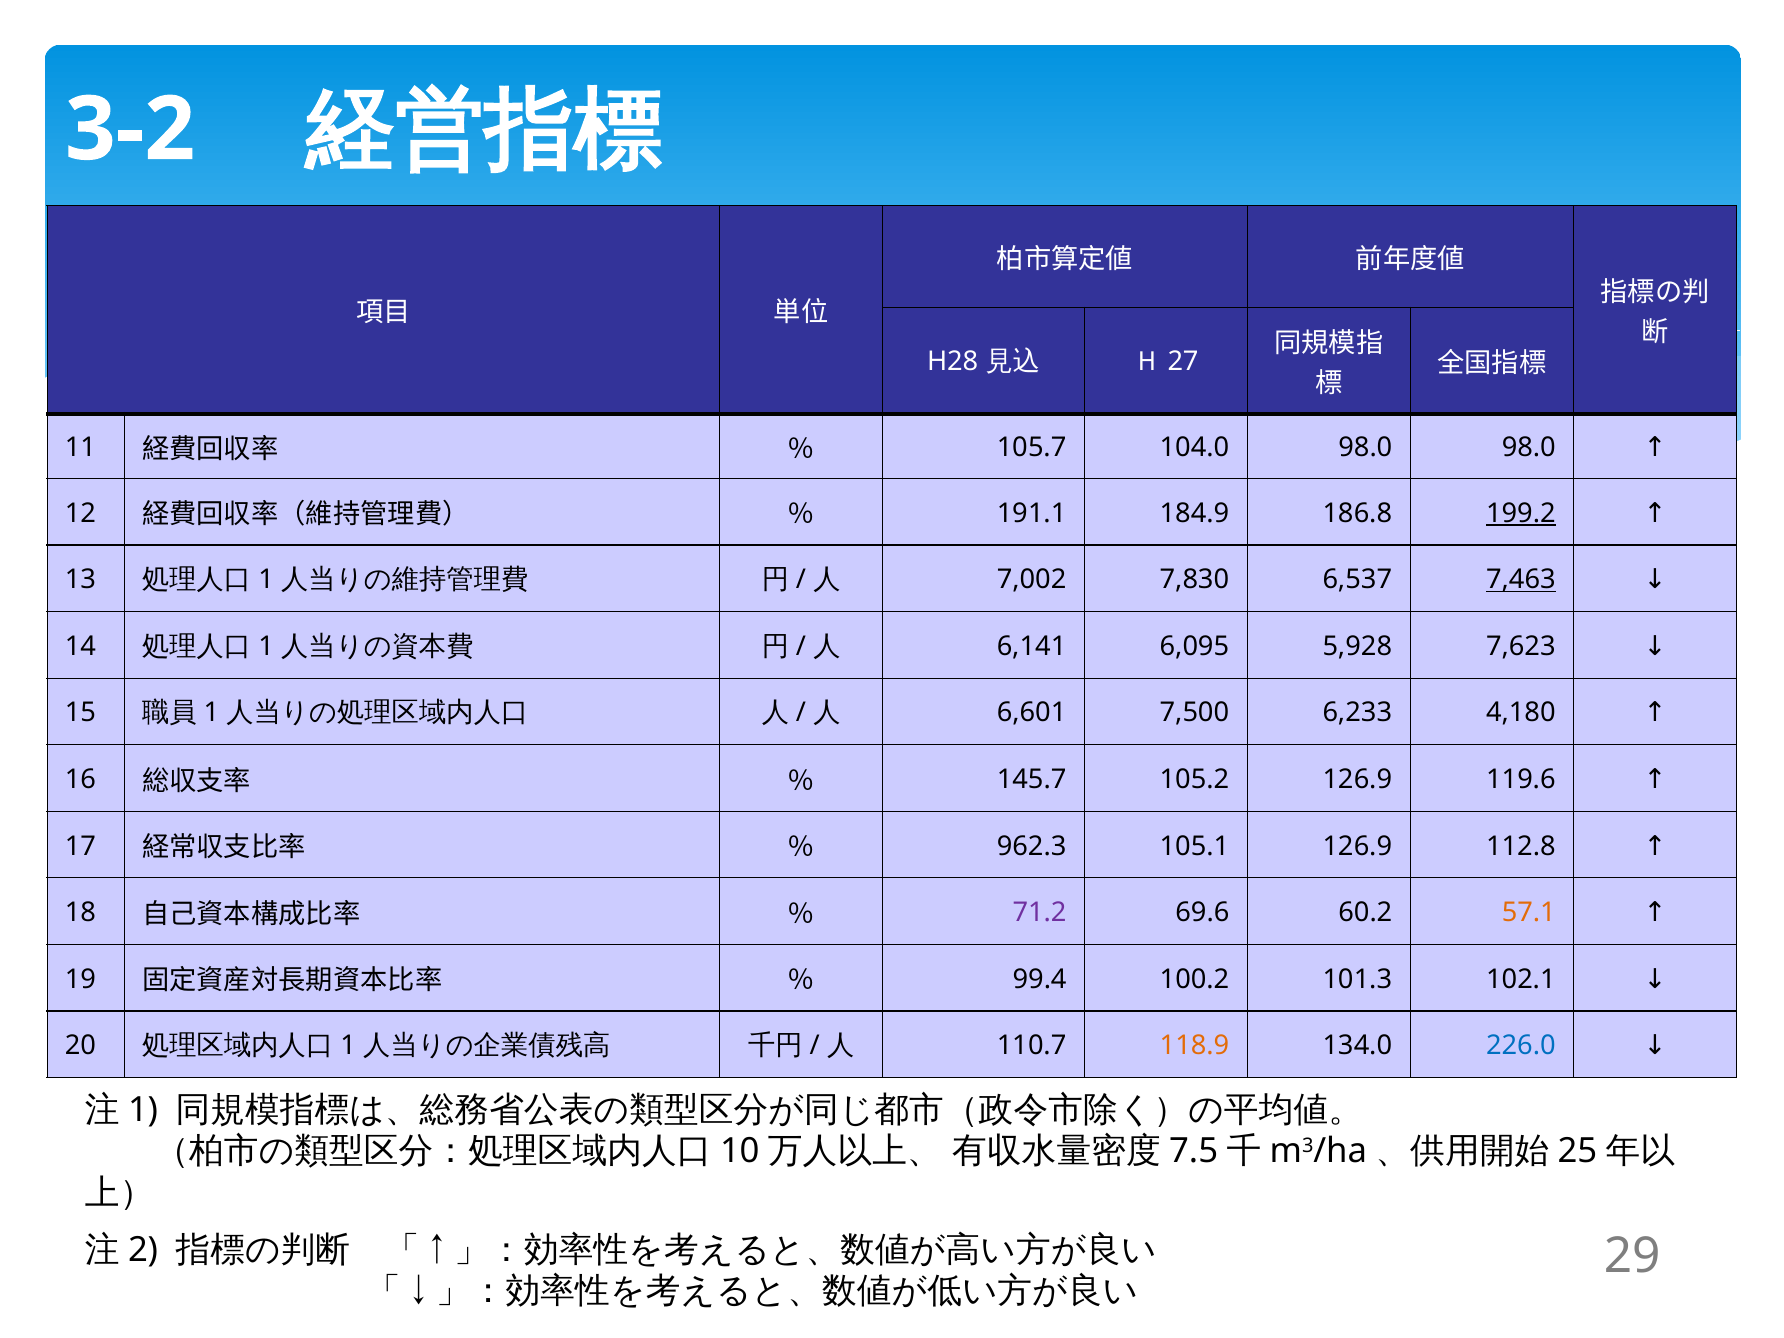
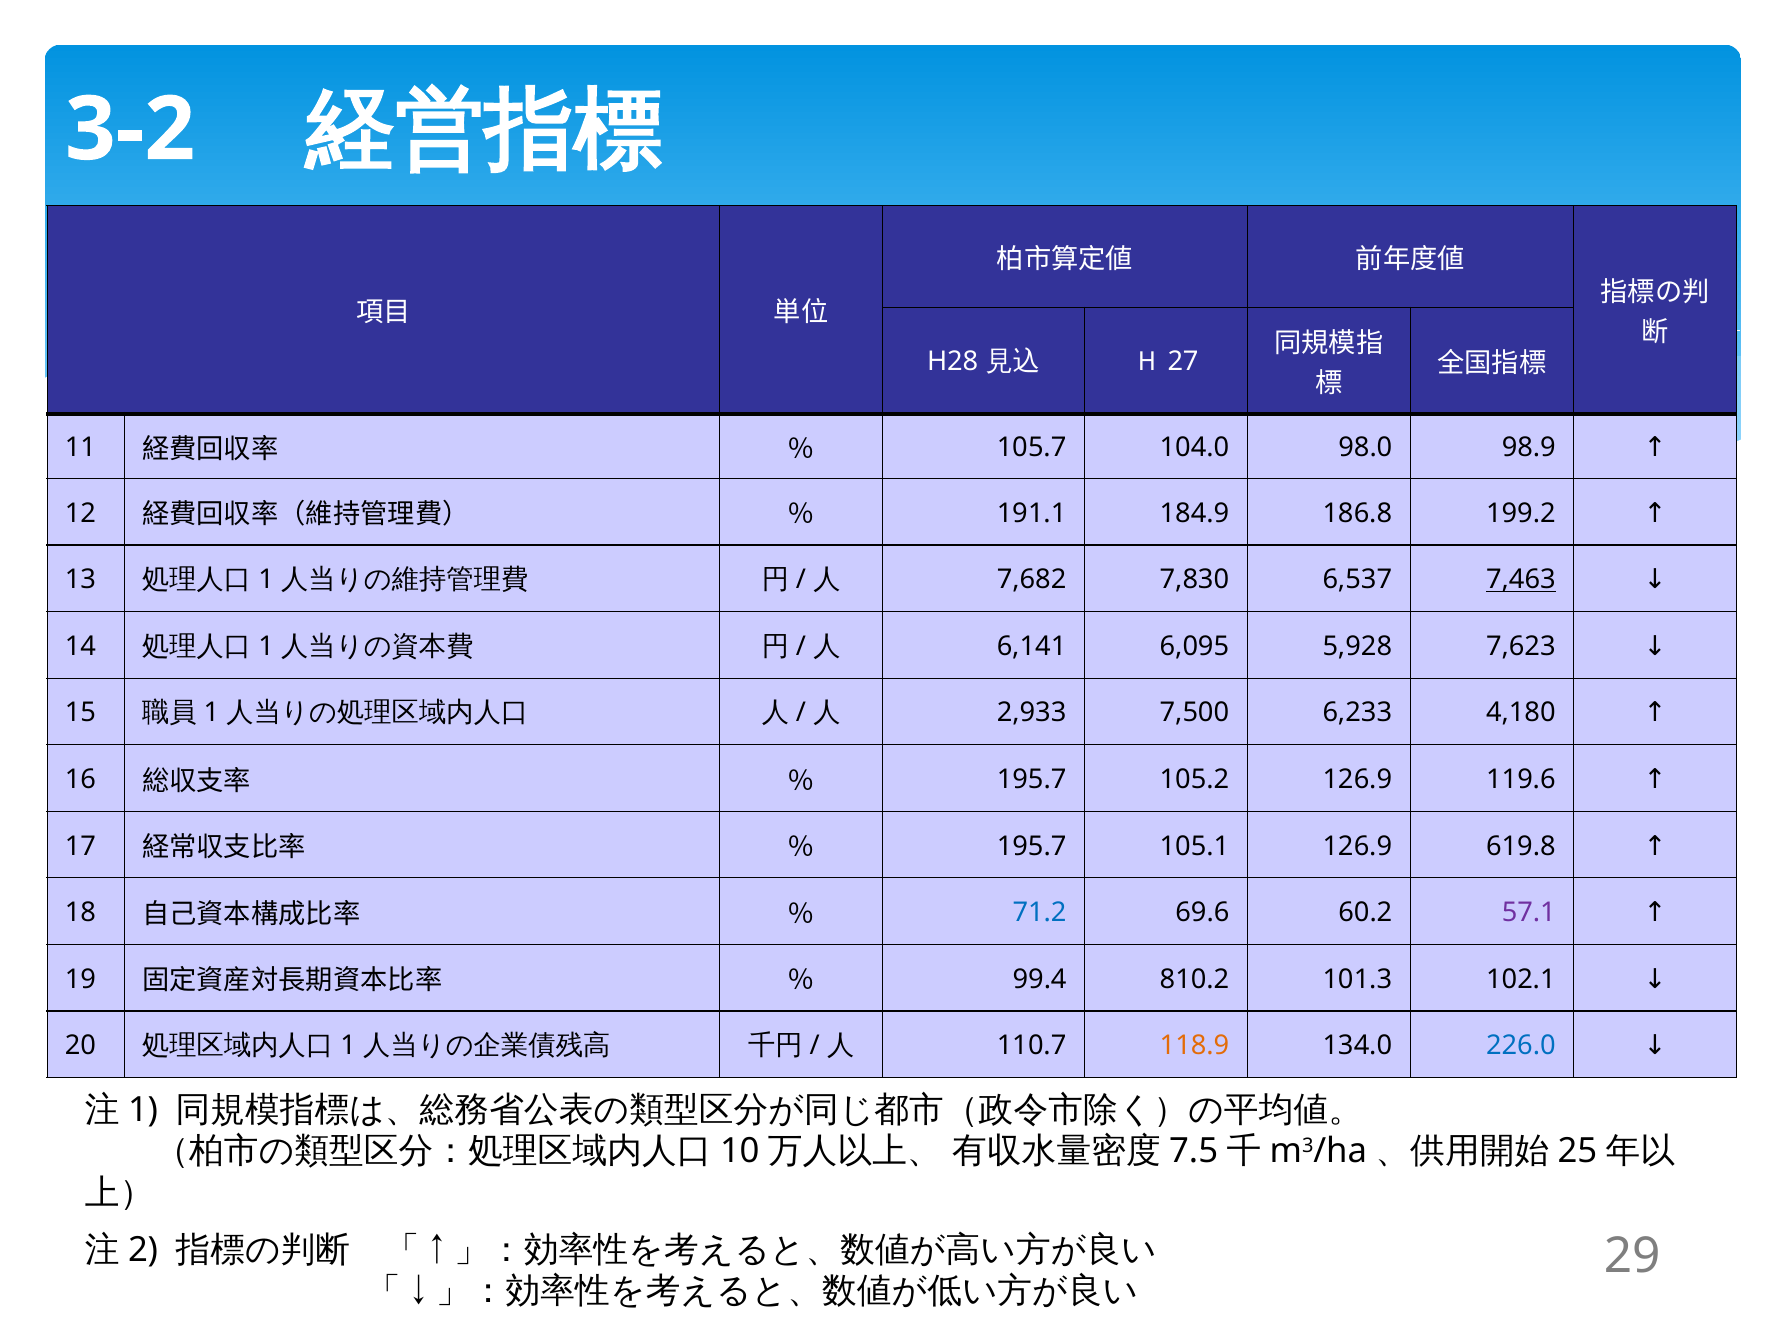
98.0 98.0: 98.0 -> 98.9
199.2 underline: present -> none
7,002: 7,002 -> 7,682
6,601: 6,601 -> 2,933
145.7 at (1032, 780): 145.7 -> 195.7
962.3 at (1032, 846): 962.3 -> 195.7
112.8: 112.8 -> 619.8
71.2 colour: purple -> blue
57.1 colour: orange -> purple
100.2: 100.2 -> 810.2
